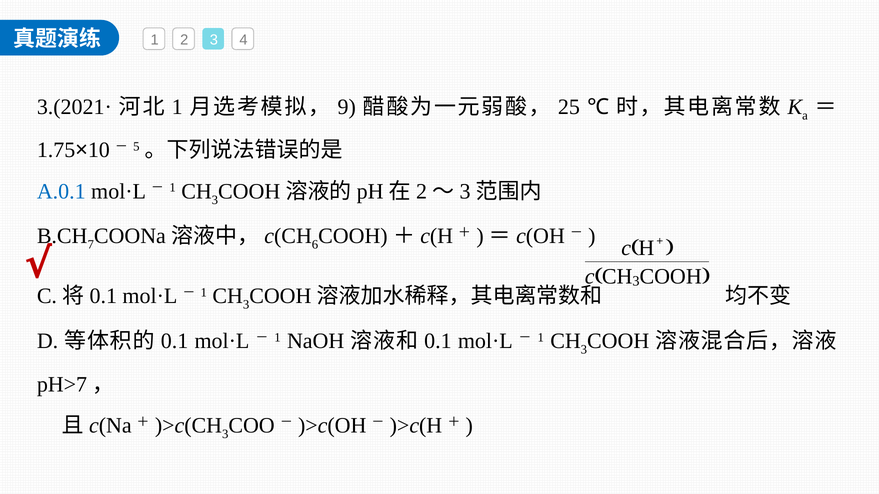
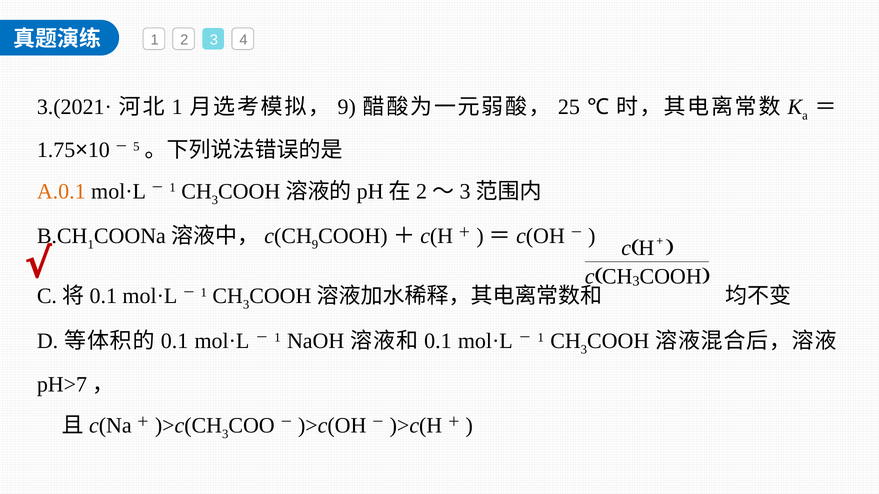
A.0.1 colour: blue -> orange
7 at (91, 245): 7 -> 1
6 at (315, 245): 6 -> 9
